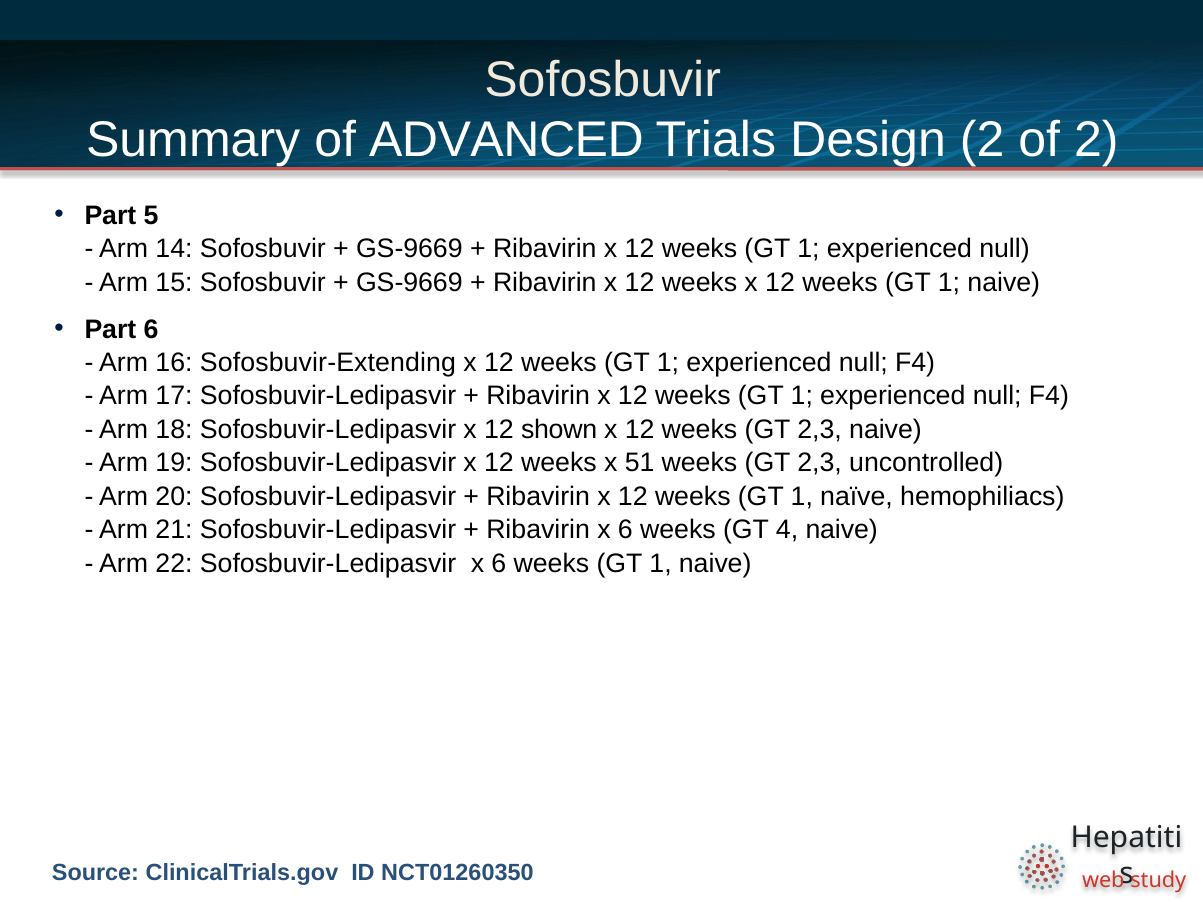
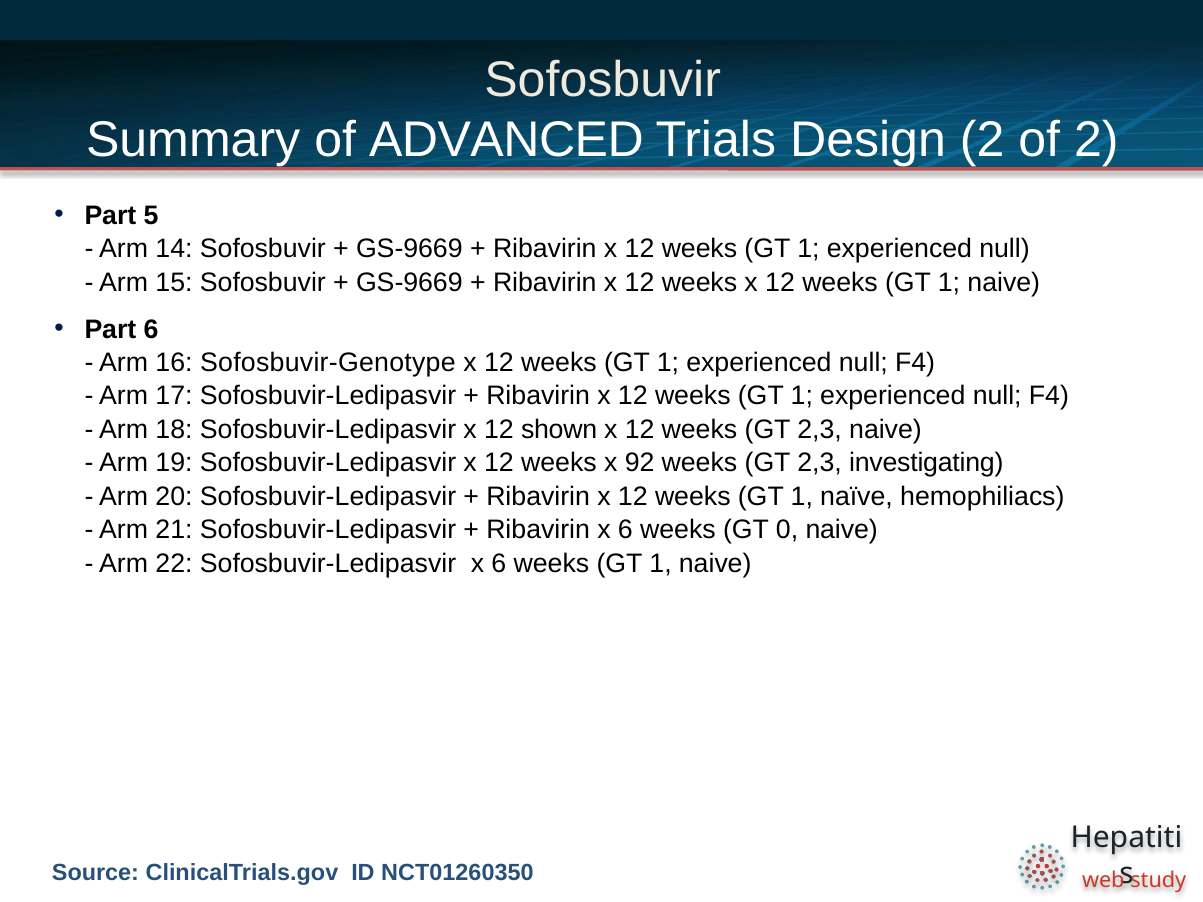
Sofosbuvir-Extending: Sofosbuvir-Extending -> Sofosbuvir-Genotype
51: 51 -> 92
uncontrolled: uncontrolled -> investigating
4: 4 -> 0
